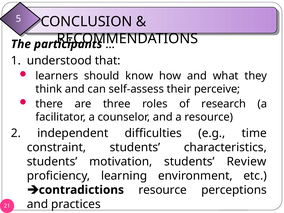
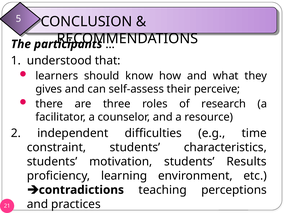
think: think -> gives
Review: Review -> Results
resource at (163, 190): resource -> teaching
